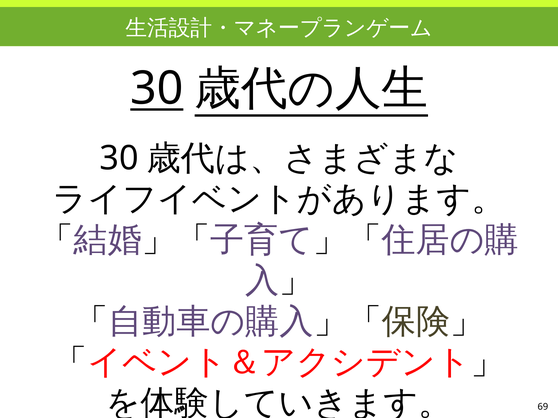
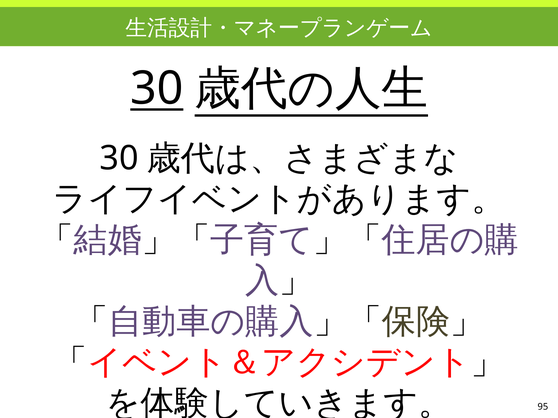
69: 69 -> 95
